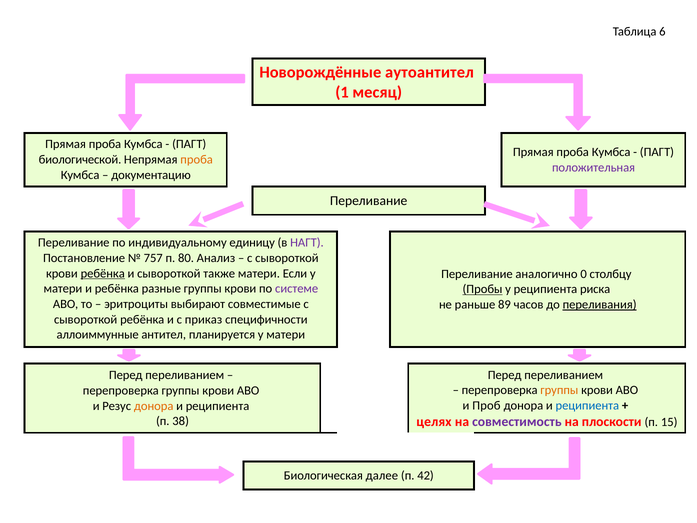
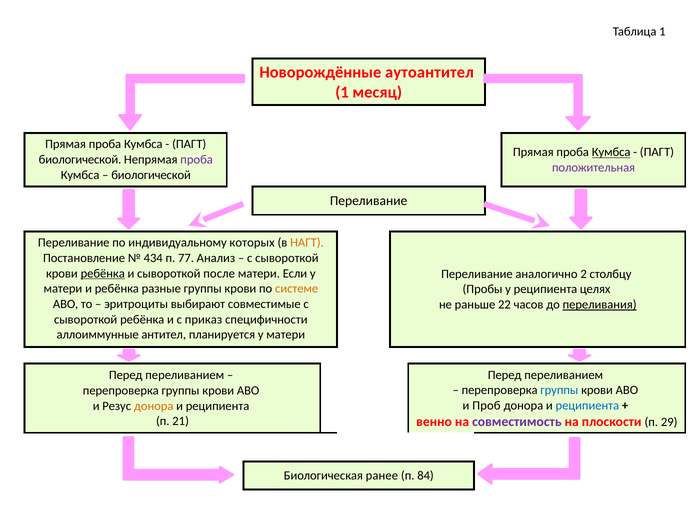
Таблица 6: 6 -> 1
Кумбса at (611, 152) underline: none -> present
проба at (197, 160) colour: orange -> purple
документацию at (151, 175): документацию -> биологической
единицу: единицу -> которых
НАГТ colour: purple -> orange
757: 757 -> 434
80: 80 -> 77
также: также -> после
0: 0 -> 2
системе colour: purple -> orange
Пробы underline: present -> none
риска: риска -> целях
89: 89 -> 22
группы at (559, 390) colour: orange -> blue
целях: целях -> венно
15: 15 -> 29
38: 38 -> 21
далее: далее -> ранее
42: 42 -> 84
